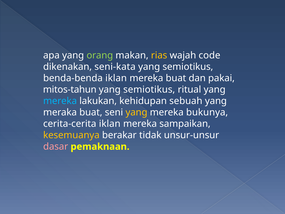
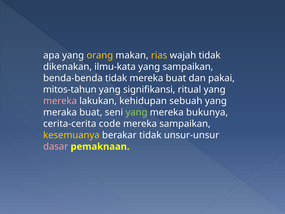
orang colour: light green -> yellow
wajah code: code -> tidak
seni-kata: seni-kata -> ilmu-kata
semiotikus at (188, 67): semiotikus -> sampaikan
benda-benda iklan: iklan -> tidak
semiotikus at (149, 89): semiotikus -> signifikansi
mereka at (60, 101) colour: light blue -> pink
yang at (136, 112) colour: yellow -> light green
cerita-cerita iklan: iklan -> code
